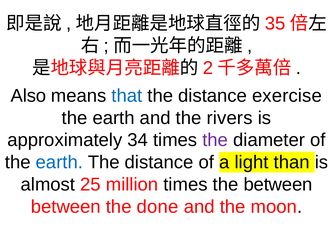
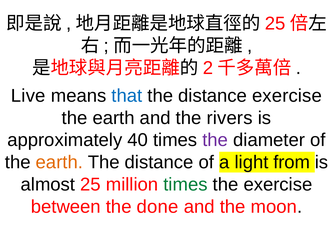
35 at (275, 24): 35 -> 25
Also: Also -> Live
34: 34 -> 40
earth at (59, 162) colour: blue -> orange
than: than -> from
times at (185, 184) colour: black -> green
the between: between -> exercise
